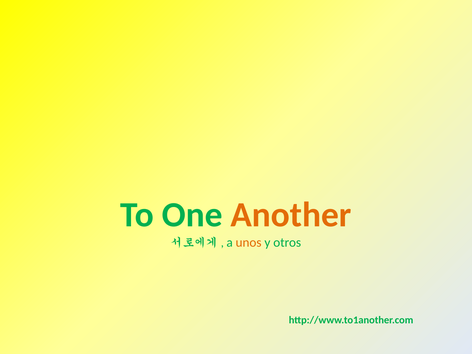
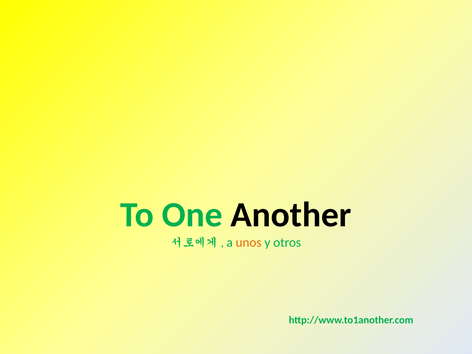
Another colour: orange -> black
